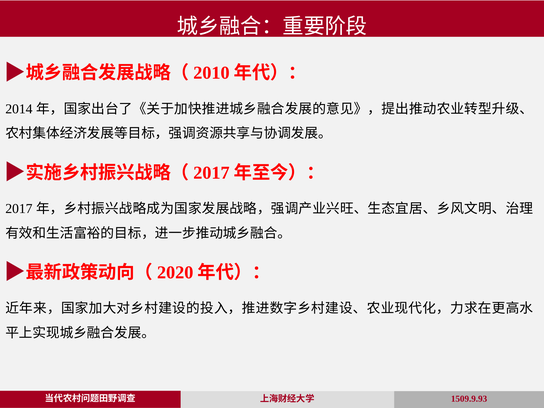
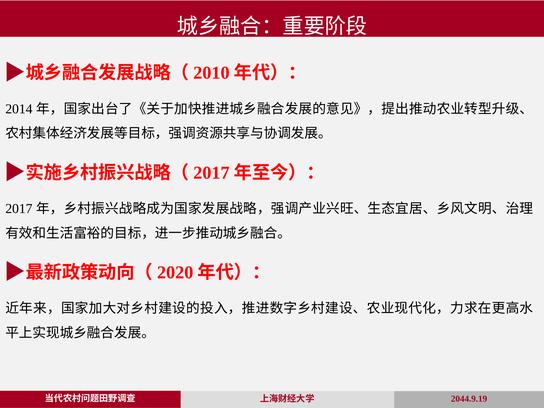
1509.9.93: 1509.9.93 -> 2044.9.19
